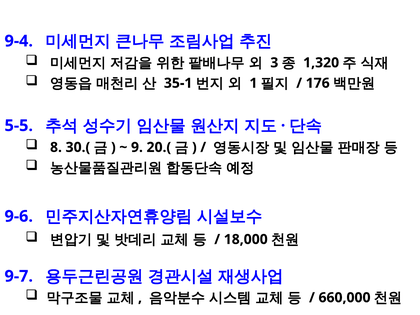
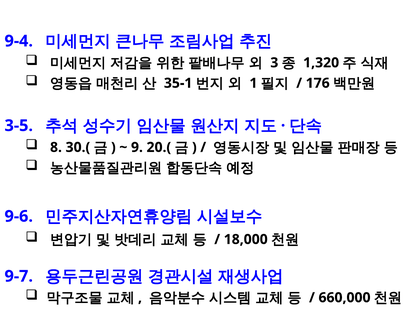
5-5: 5-5 -> 3-5
